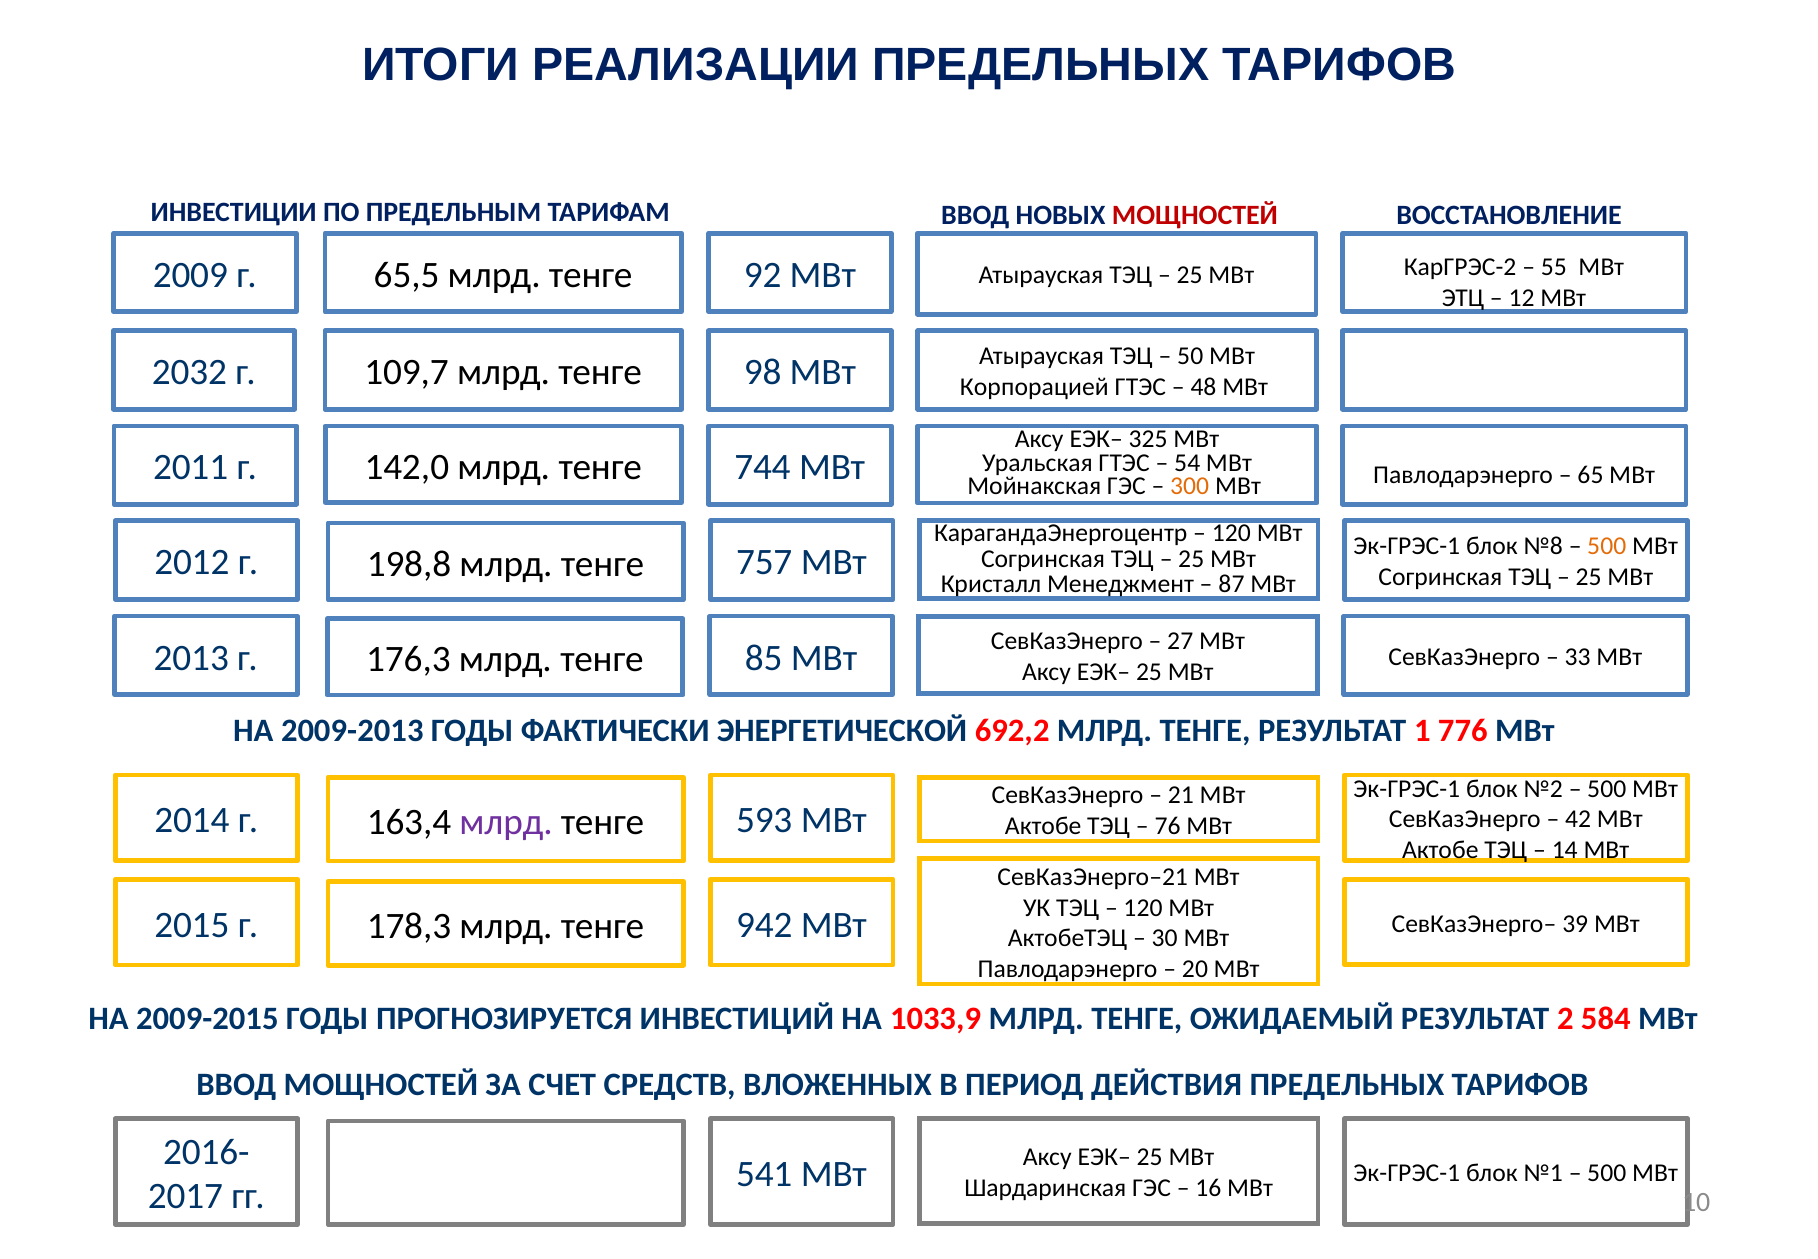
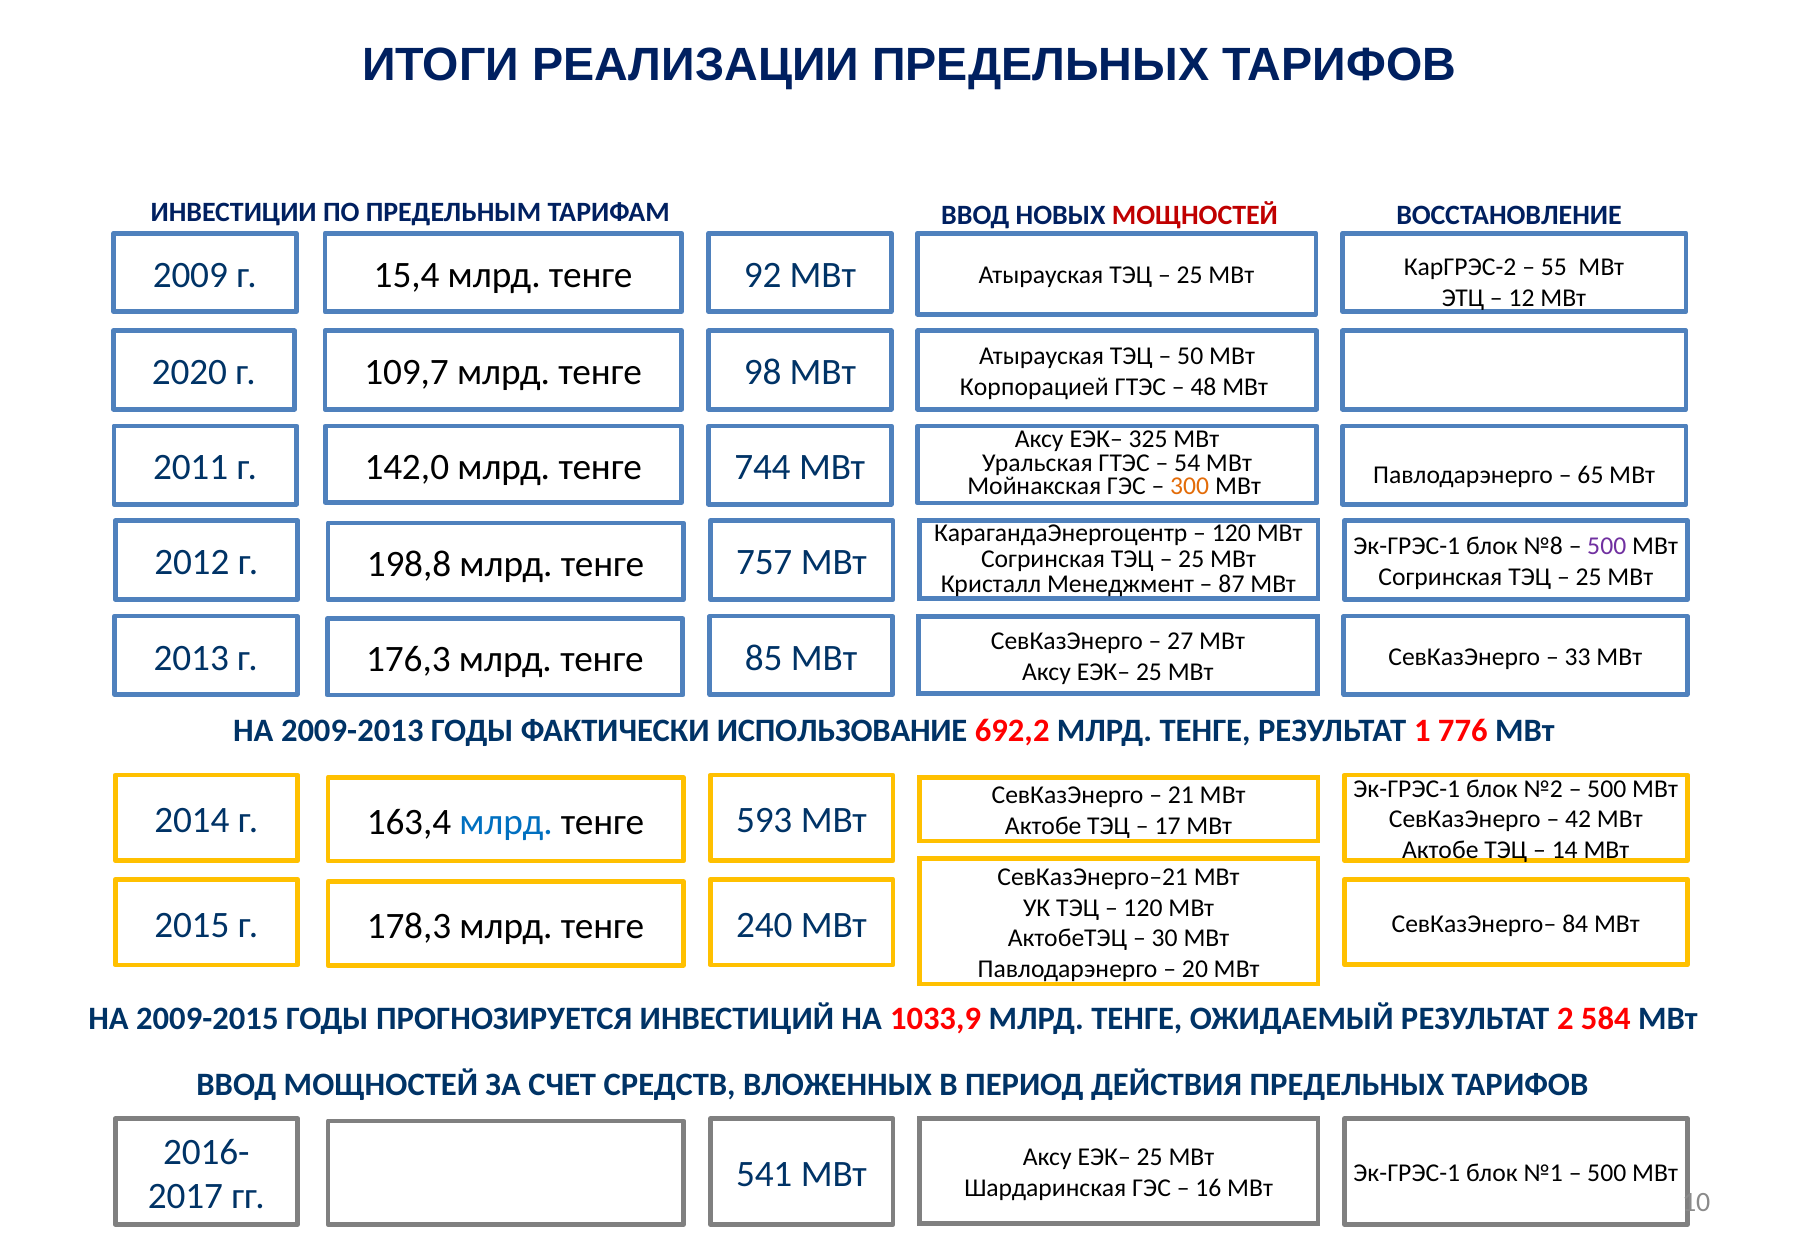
65,5: 65,5 -> 15,4
2032: 2032 -> 2020
500 at (1607, 546) colour: orange -> purple
ЭНЕРГЕТИЧЕСКОЙ: ЭНЕРГЕТИЧЕСКОЙ -> ИСПОЛЬЗОВАНИЕ
млрд at (506, 821) colour: purple -> blue
76: 76 -> 17
942: 942 -> 240
39: 39 -> 84
